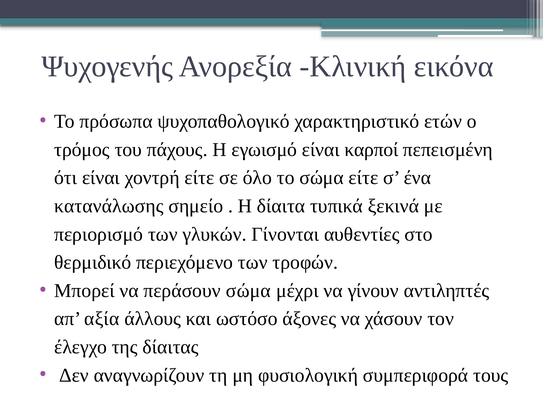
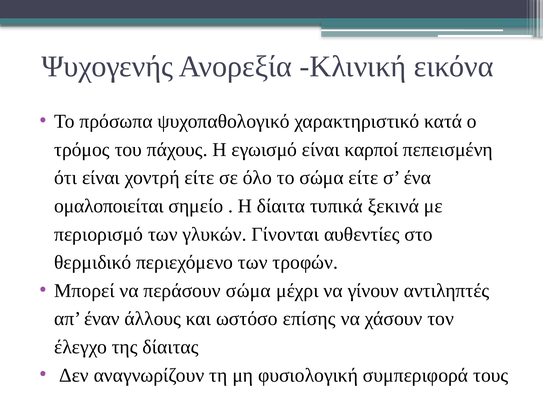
ετών: ετών -> κατά
κατανάλωσης: κατανάλωσης -> ομαλοποιείται
αξία: αξία -> έναν
άξονες: άξονες -> επίσης
